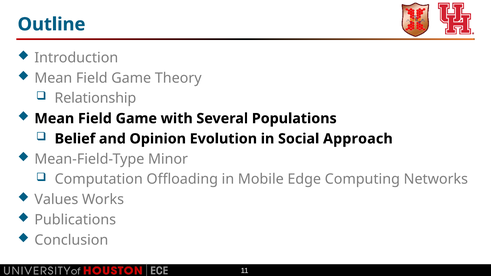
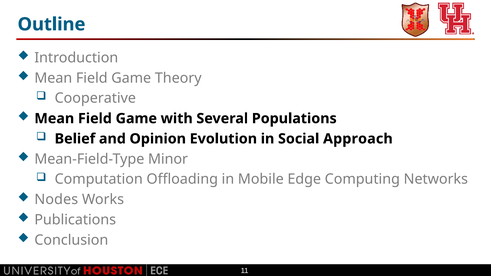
Relationship: Relationship -> Cooperative
Values: Values -> Nodes
